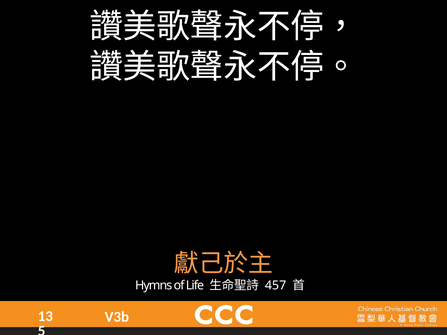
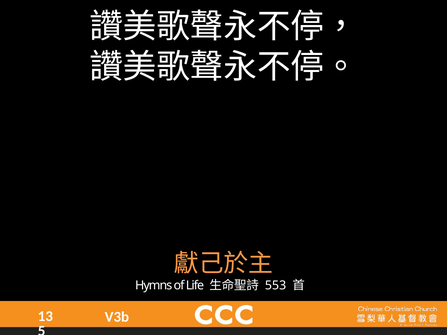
457: 457 -> 553
